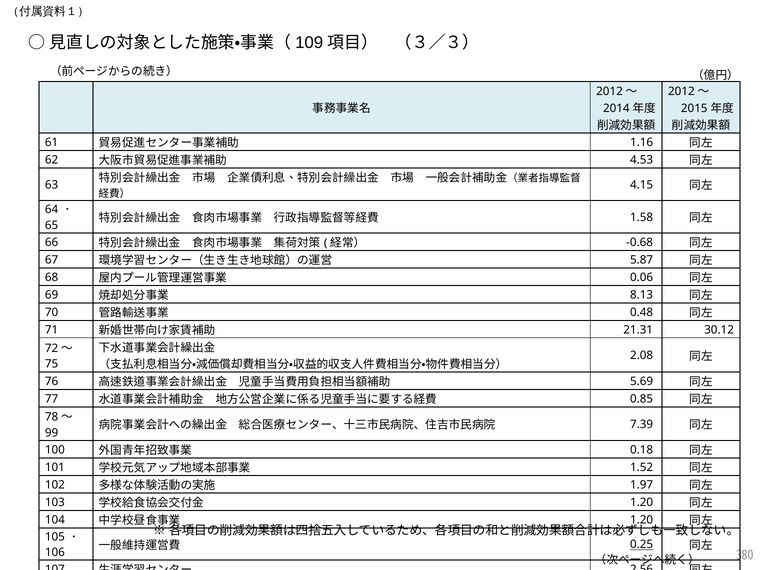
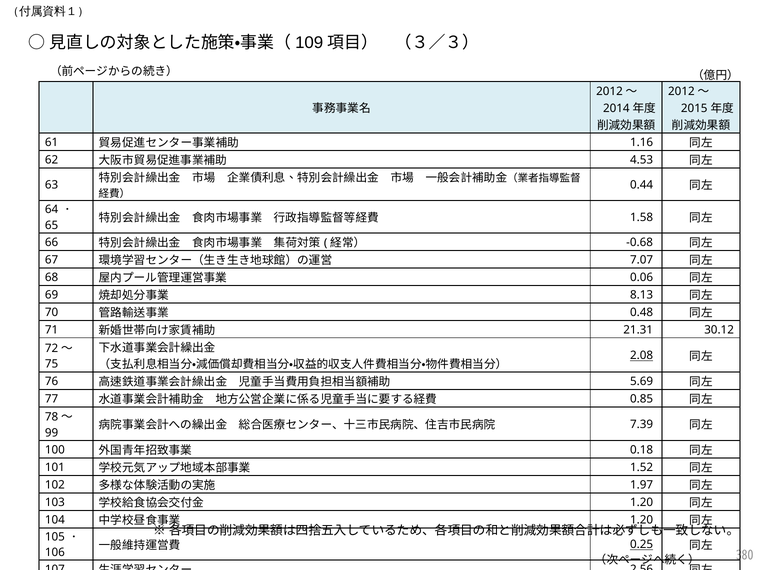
4.15: 4.15 -> 0.44
5.87: 5.87 -> 7.07
2.08 underline: none -> present
